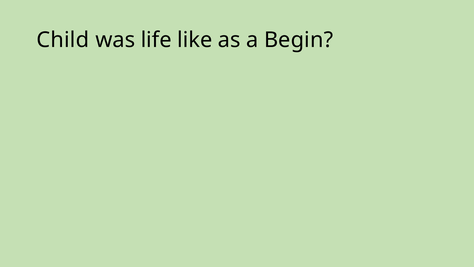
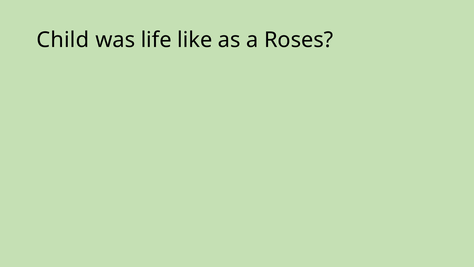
Begin: Begin -> Roses
